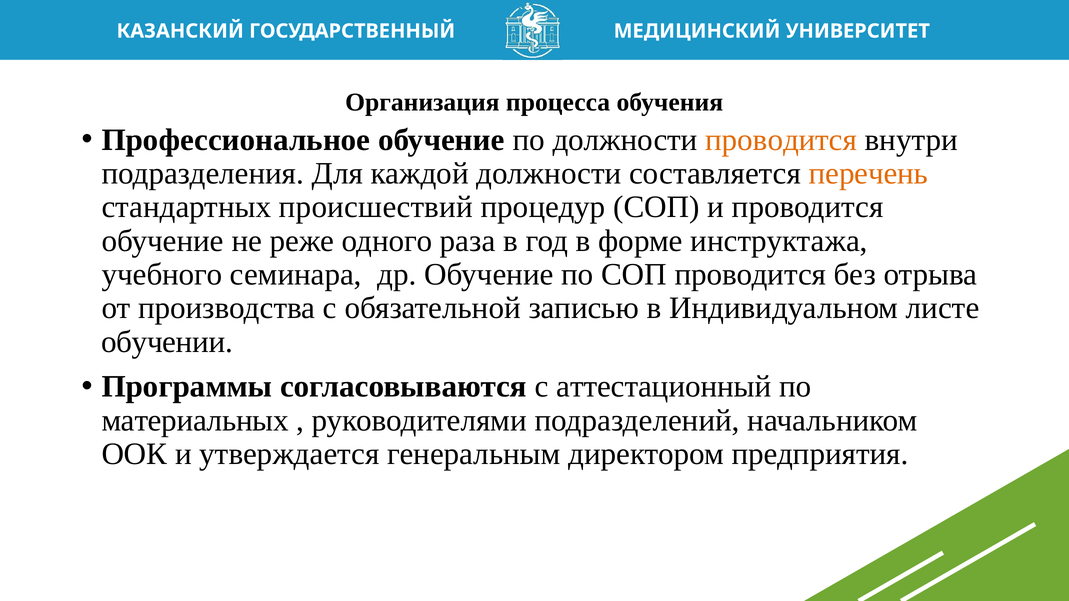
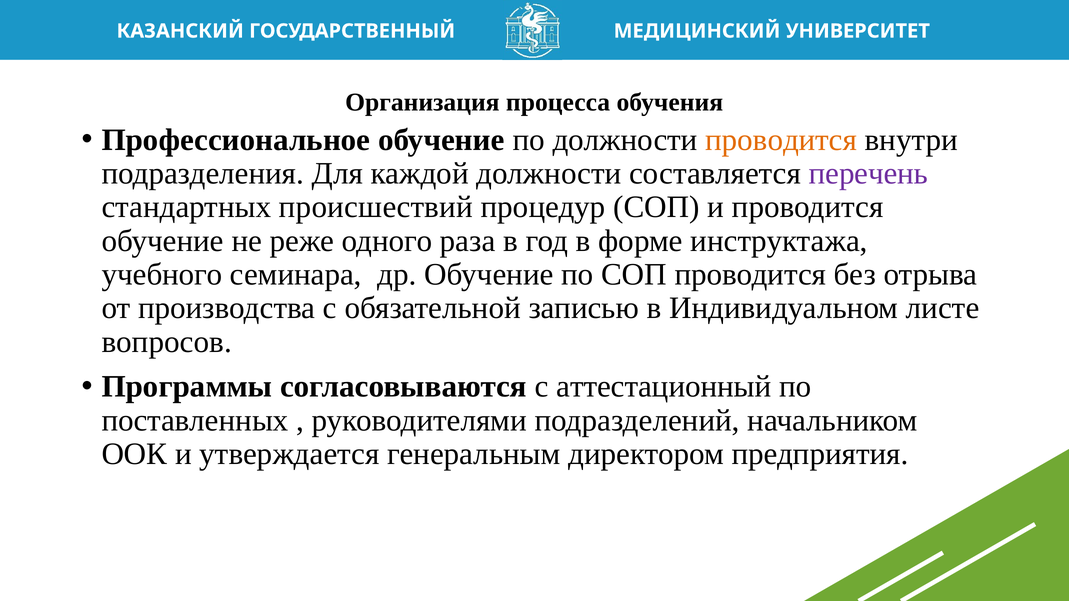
перечень colour: orange -> purple
обучении: обучении -> вопросов
материальных: материальных -> поставленных
